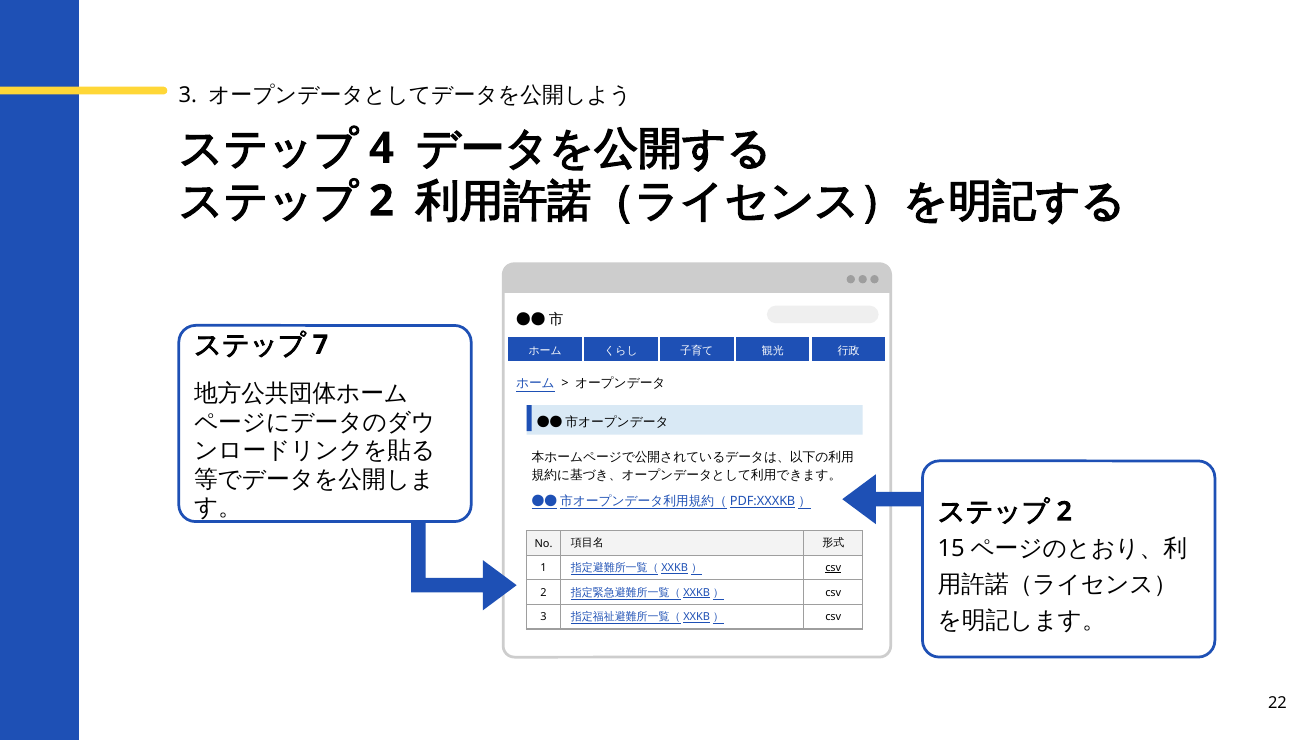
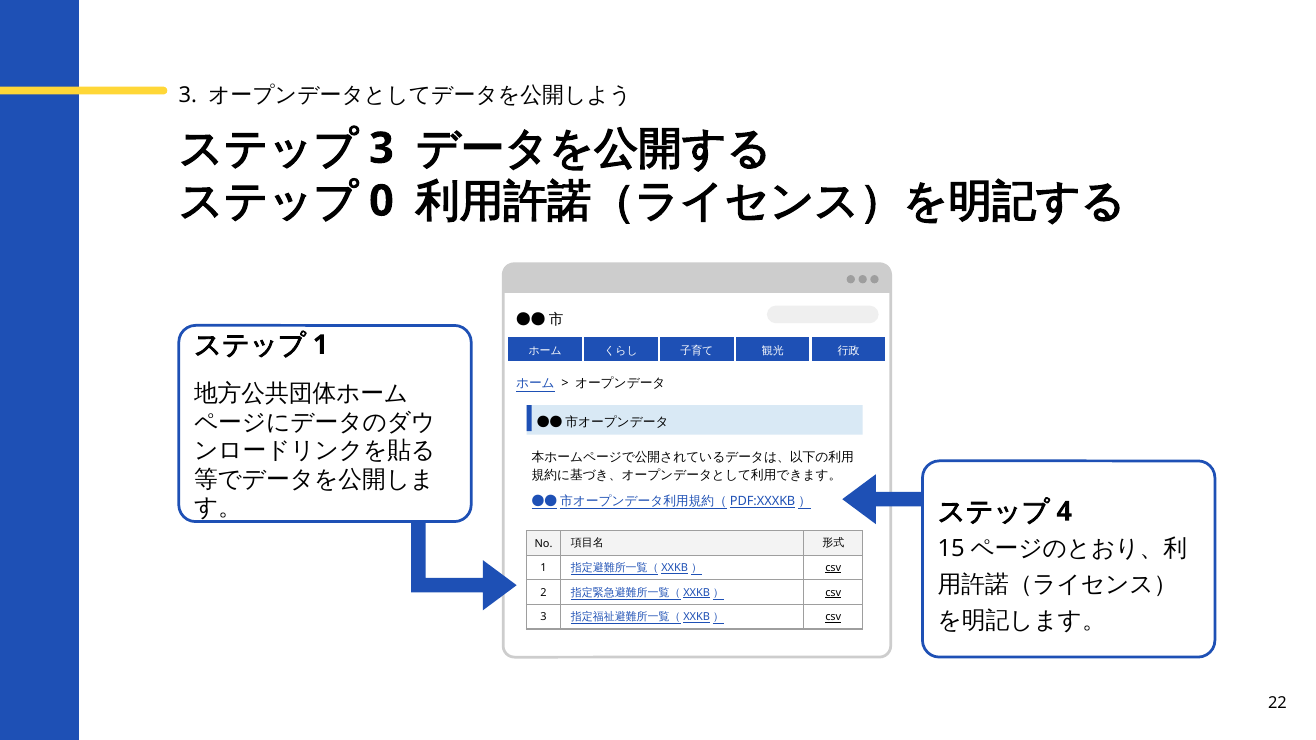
4 at (381, 149): 4 -> 3
2 at (381, 201): 2 -> 0
7 at (321, 345): 7 -> 1
2 at (1064, 512): 2 -> 4
csv at (833, 593) underline: none -> present
csv at (833, 617) underline: none -> present
